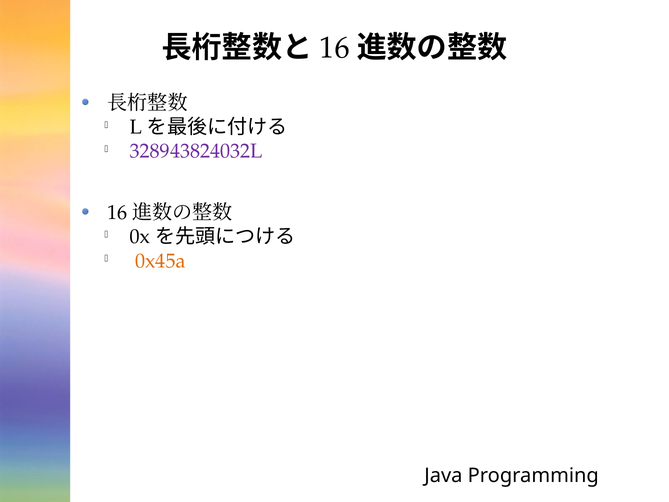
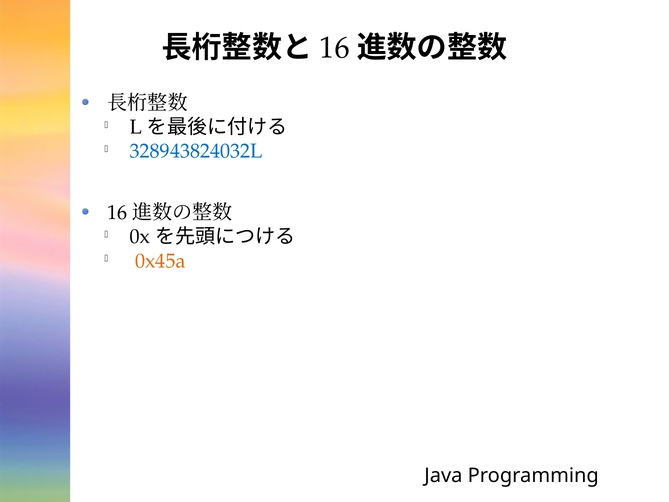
328943824032L colour: purple -> blue
